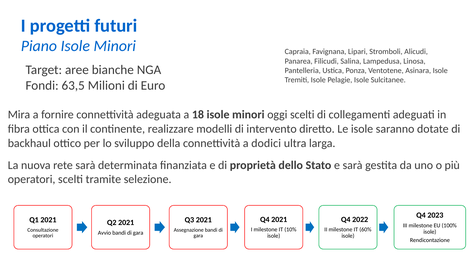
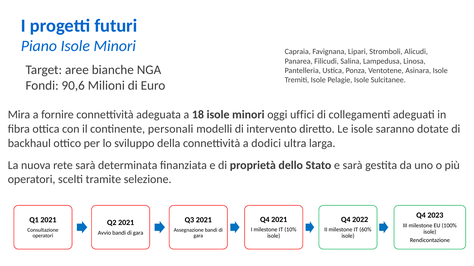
63,5: 63,5 -> 90,6
oggi scelti: scelti -> uffici
realizzare: realizzare -> personali
